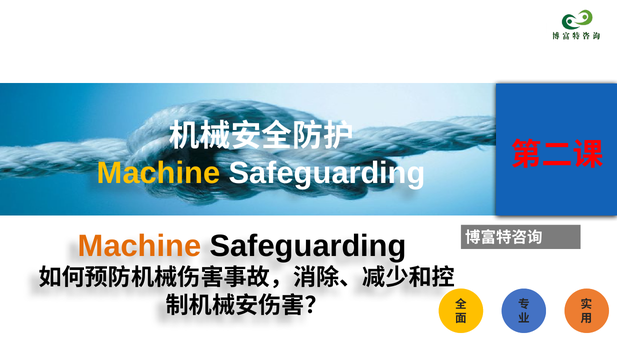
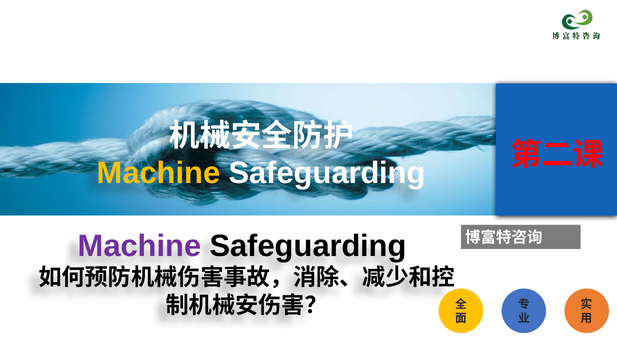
Machine at (140, 246) colour: orange -> purple
